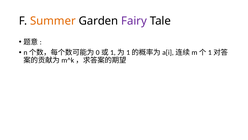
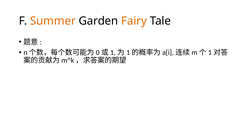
Fairy colour: purple -> orange
